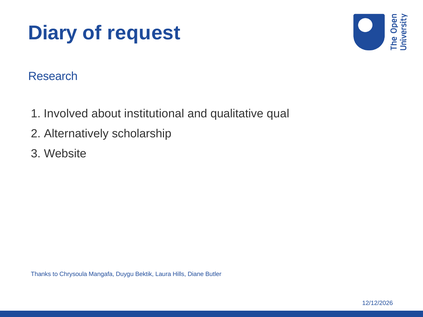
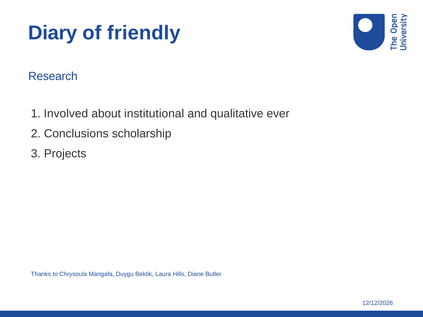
request: request -> friendly
qual: qual -> ever
Alternatively: Alternatively -> Conclusions
Website: Website -> Projects
